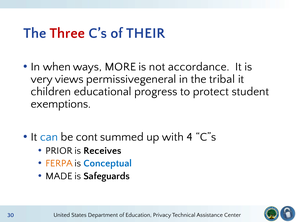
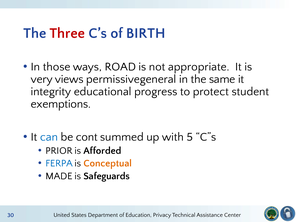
THEIR: THEIR -> BIRTH
when: when -> those
MORE: MORE -> ROAD
accordance: accordance -> appropriate
tribal: tribal -> same
children: children -> integrity
4: 4 -> 5
Receives: Receives -> Afforded
FERPA colour: orange -> blue
Conceptual colour: blue -> orange
